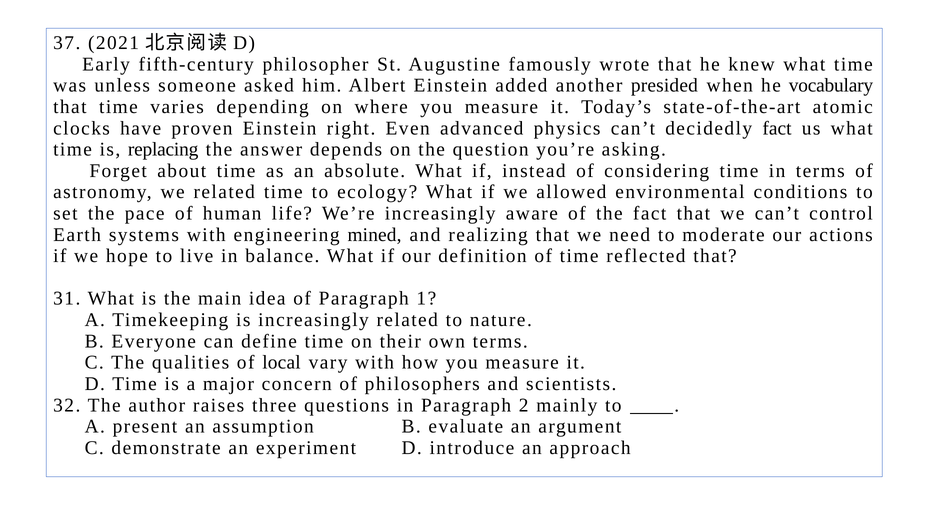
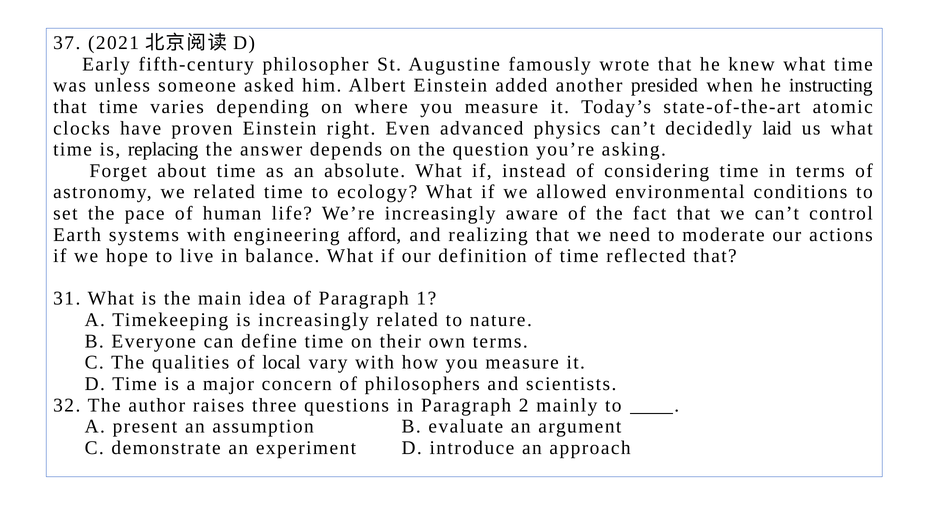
vocabulary: vocabulary -> instructing
decidedly fact: fact -> laid
mined: mined -> afford
